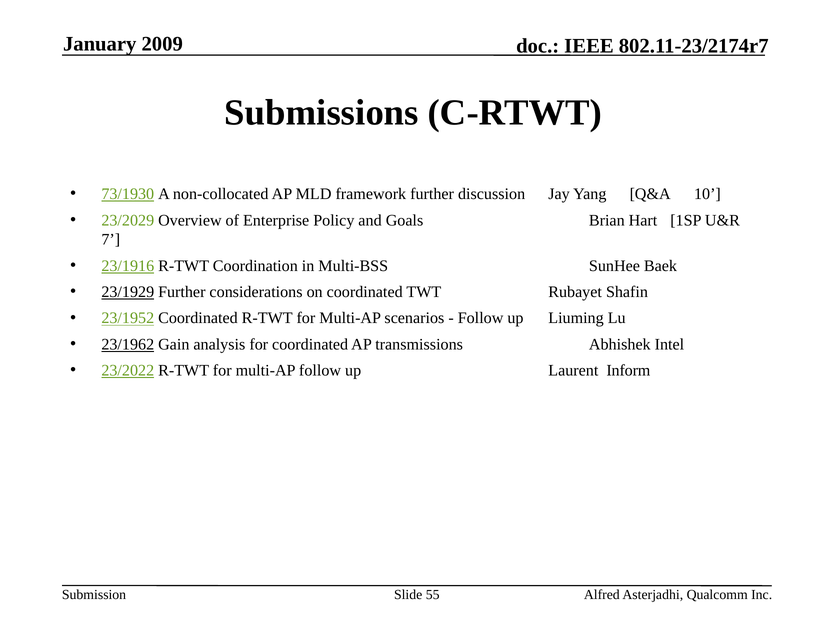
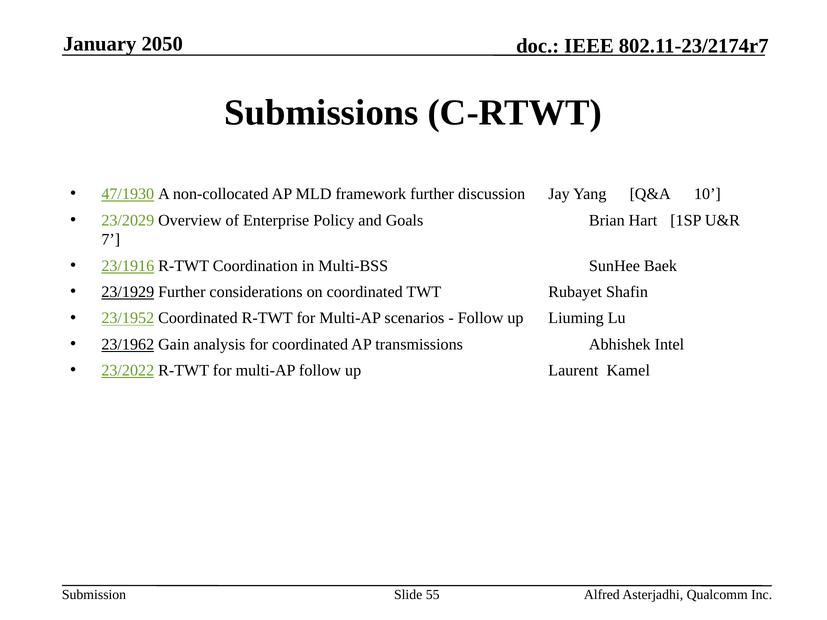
2009: 2009 -> 2050
73/1930: 73/1930 -> 47/1930
Inform: Inform -> Kamel
